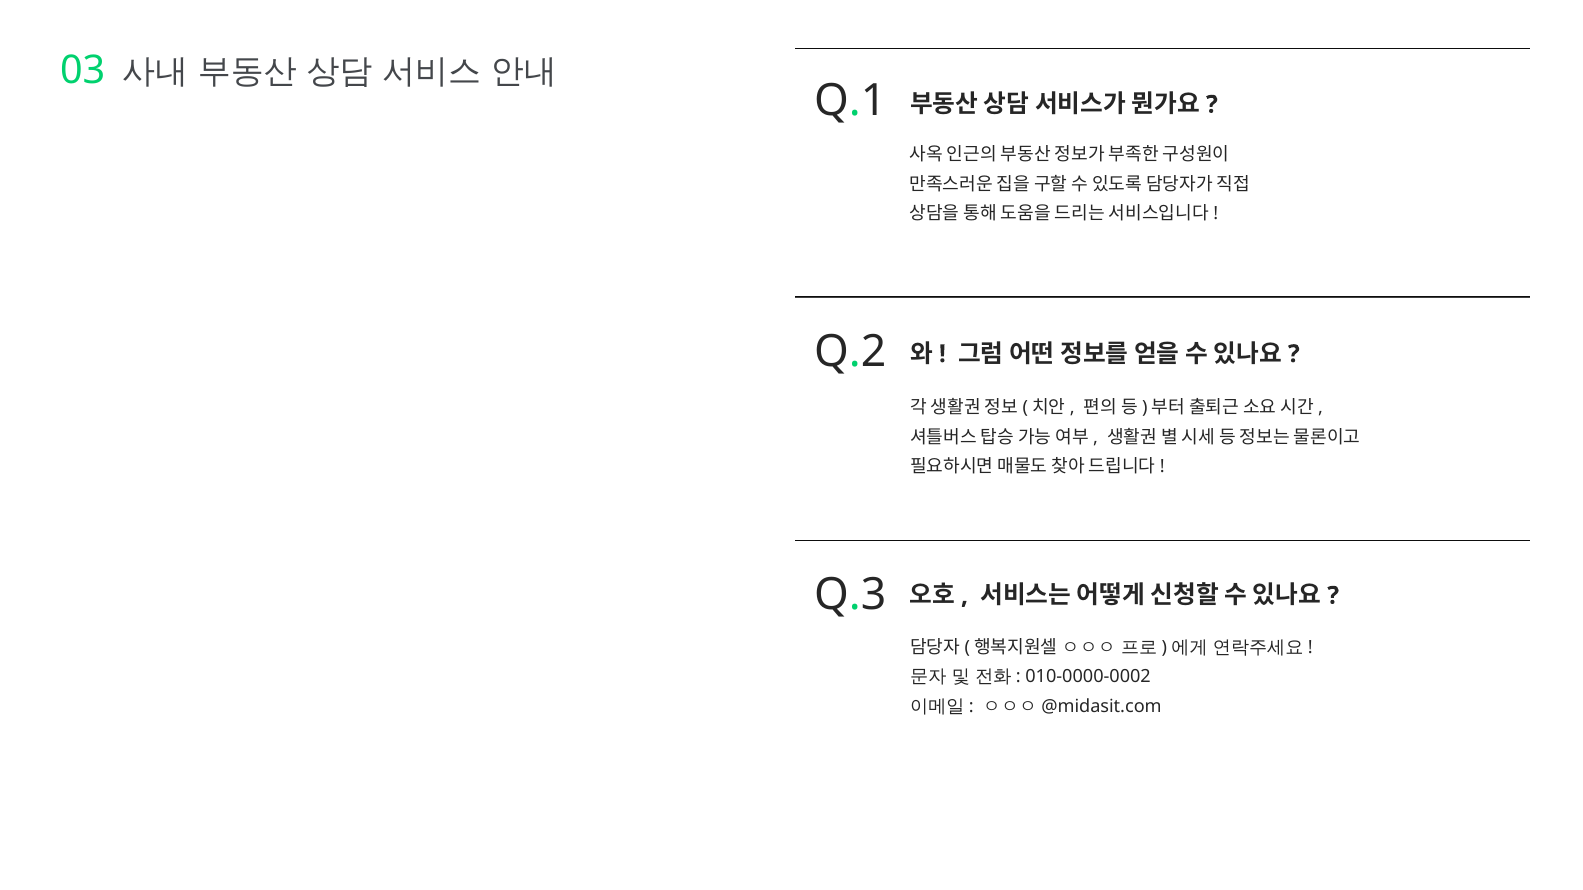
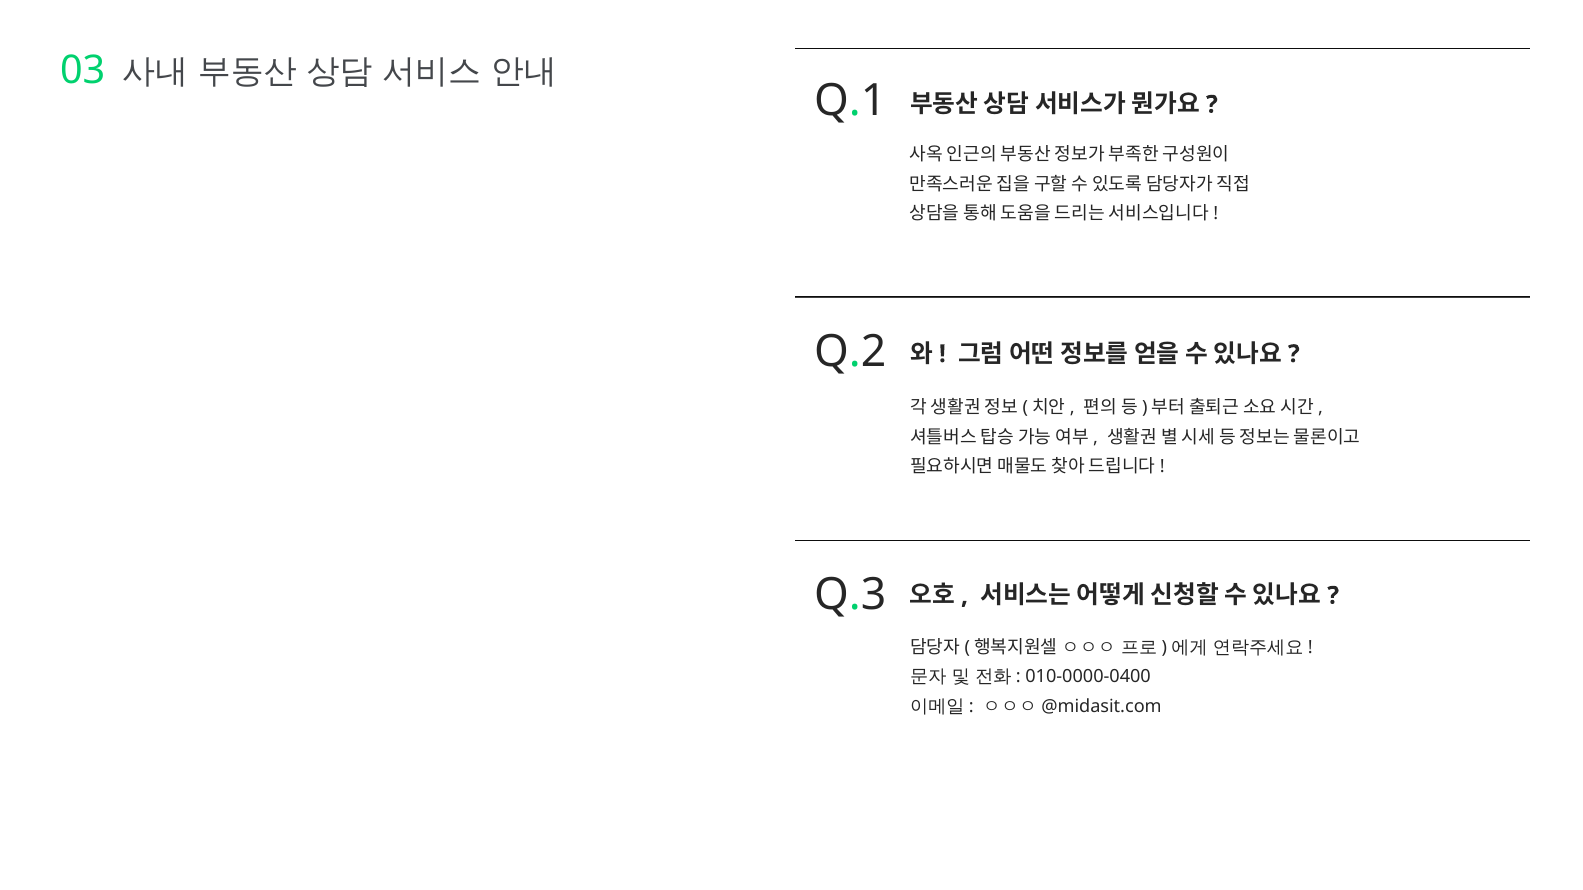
010-0000-0002: 010-0000-0002 -> 010-0000-0400
